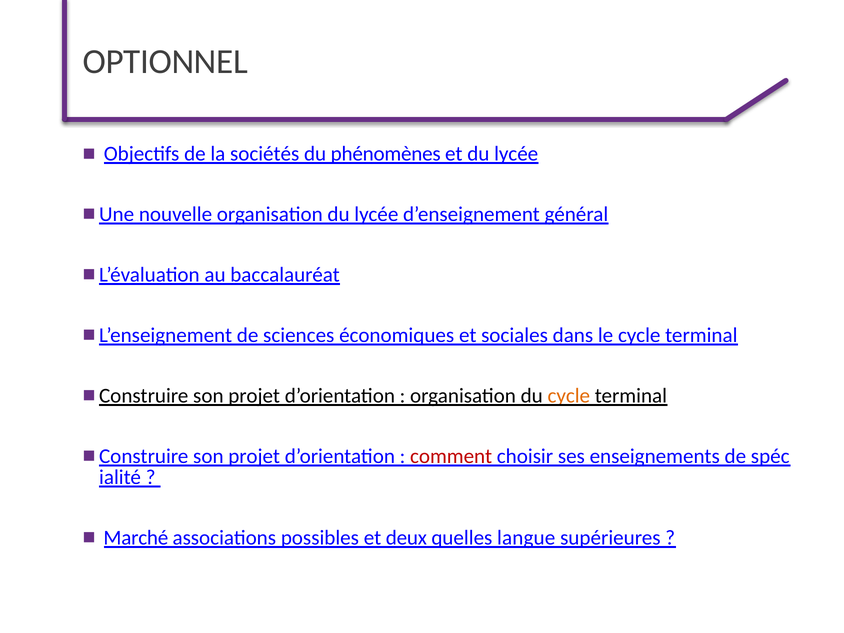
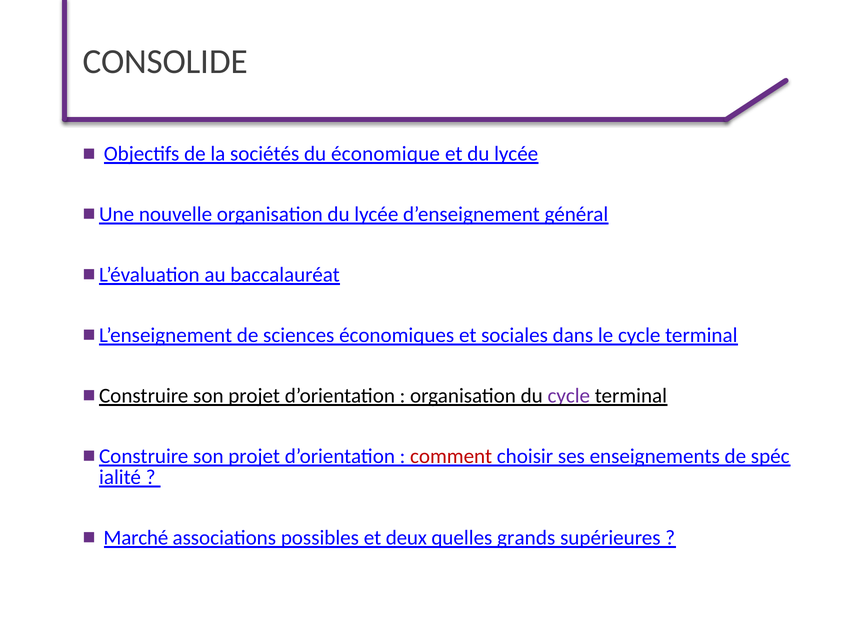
OPTIONNEL: OPTIONNEL -> CONSOLIDE
phénomènes: phénomènes -> économique
cycle at (569, 396) colour: orange -> purple
langue: langue -> grands
